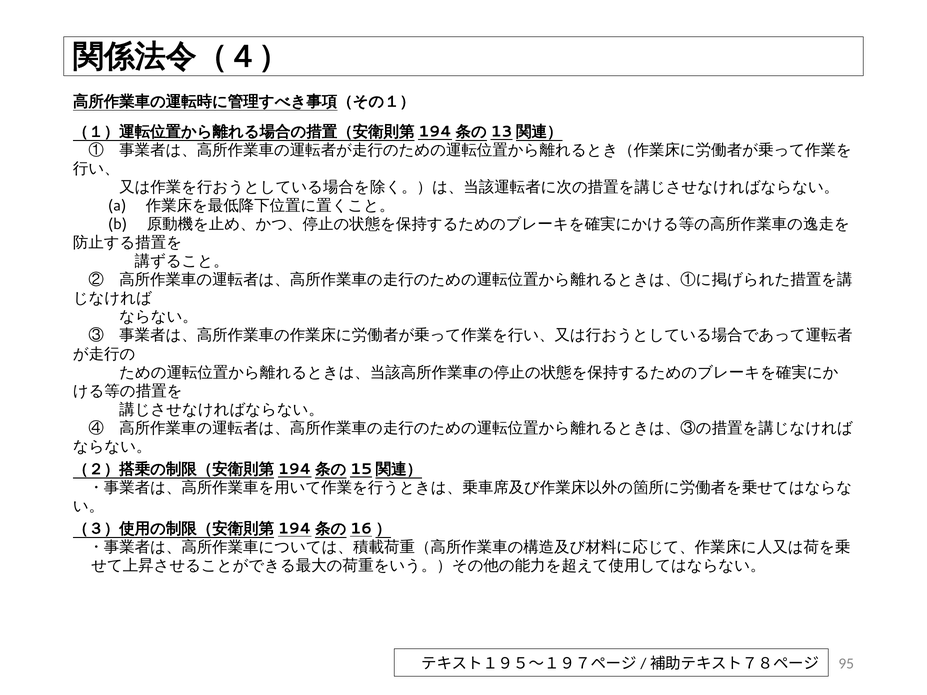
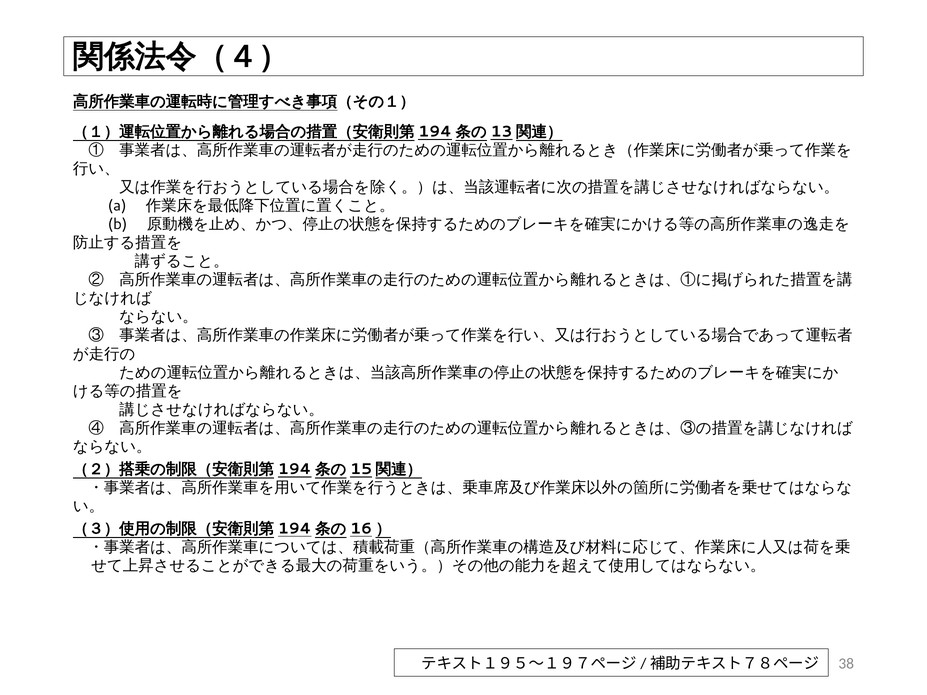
95: 95 -> 38
